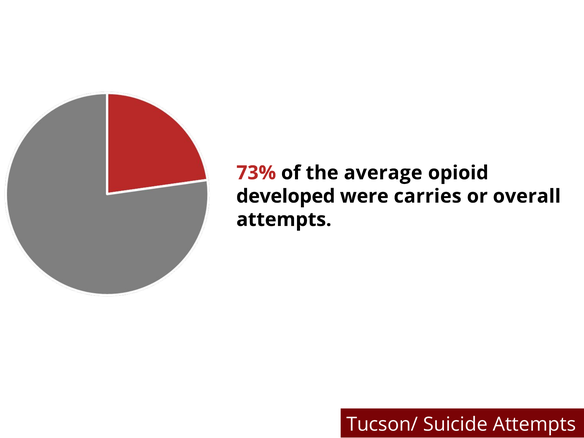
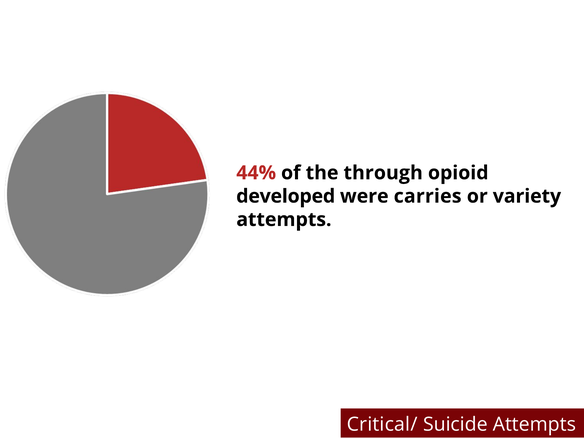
73%: 73% -> 44%
average: average -> through
overall: overall -> variety
Tucson/: Tucson/ -> Critical/
